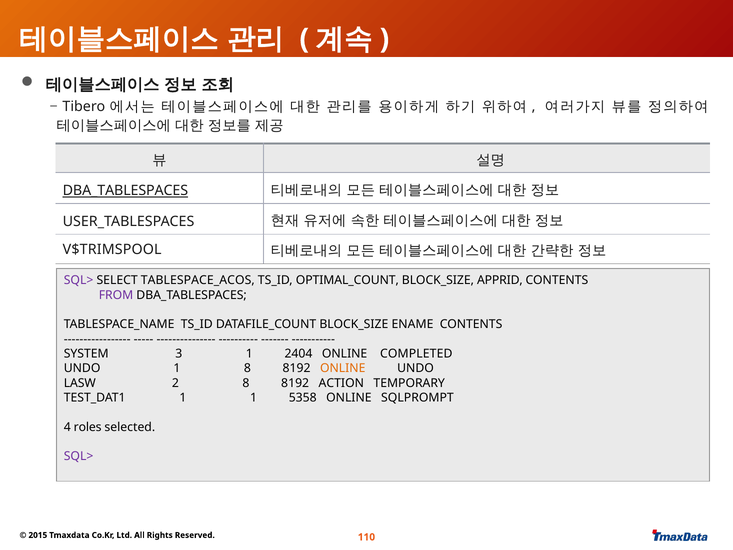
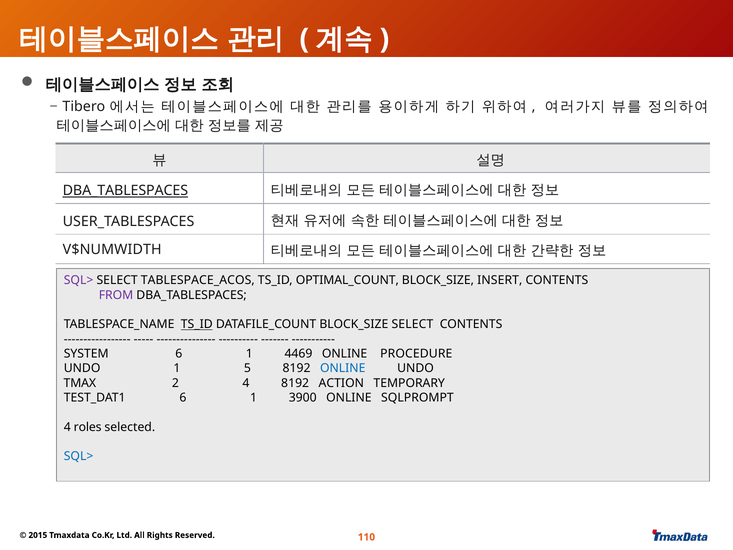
V$TRIMSPOOL: V$TRIMSPOOL -> V$NUMWIDTH
APPRID: APPRID -> INSERT
TS_ID at (197, 324) underline: none -> present
BLOCK_SIZE ENAME: ENAME -> SELECT
SYSTEM 3: 3 -> 6
2404: 2404 -> 4469
COMPLETED: COMPLETED -> PROCEDURE
1 8: 8 -> 5
ONLINE at (343, 368) colour: orange -> blue
LASW: LASW -> TMAX
2 8: 8 -> 4
TEST_DAT1 1: 1 -> 6
5358: 5358 -> 3900
SQL> at (79, 456) colour: purple -> blue
